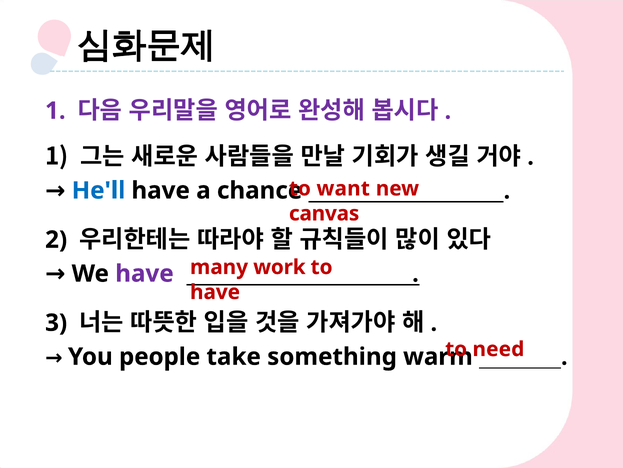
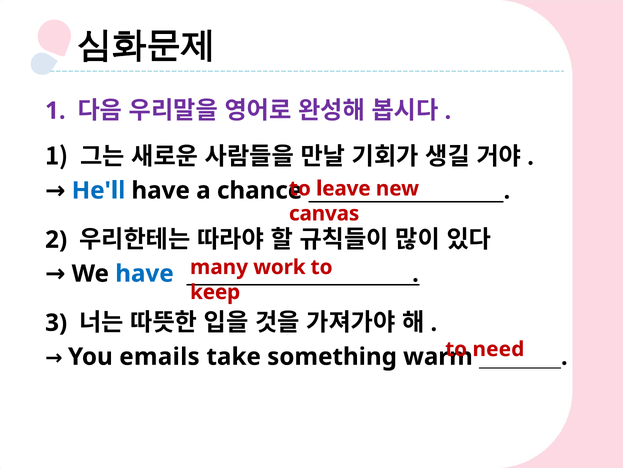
want: want -> leave
have at (144, 273) colour: purple -> blue
have at (215, 292): have -> keep
people: people -> emails
